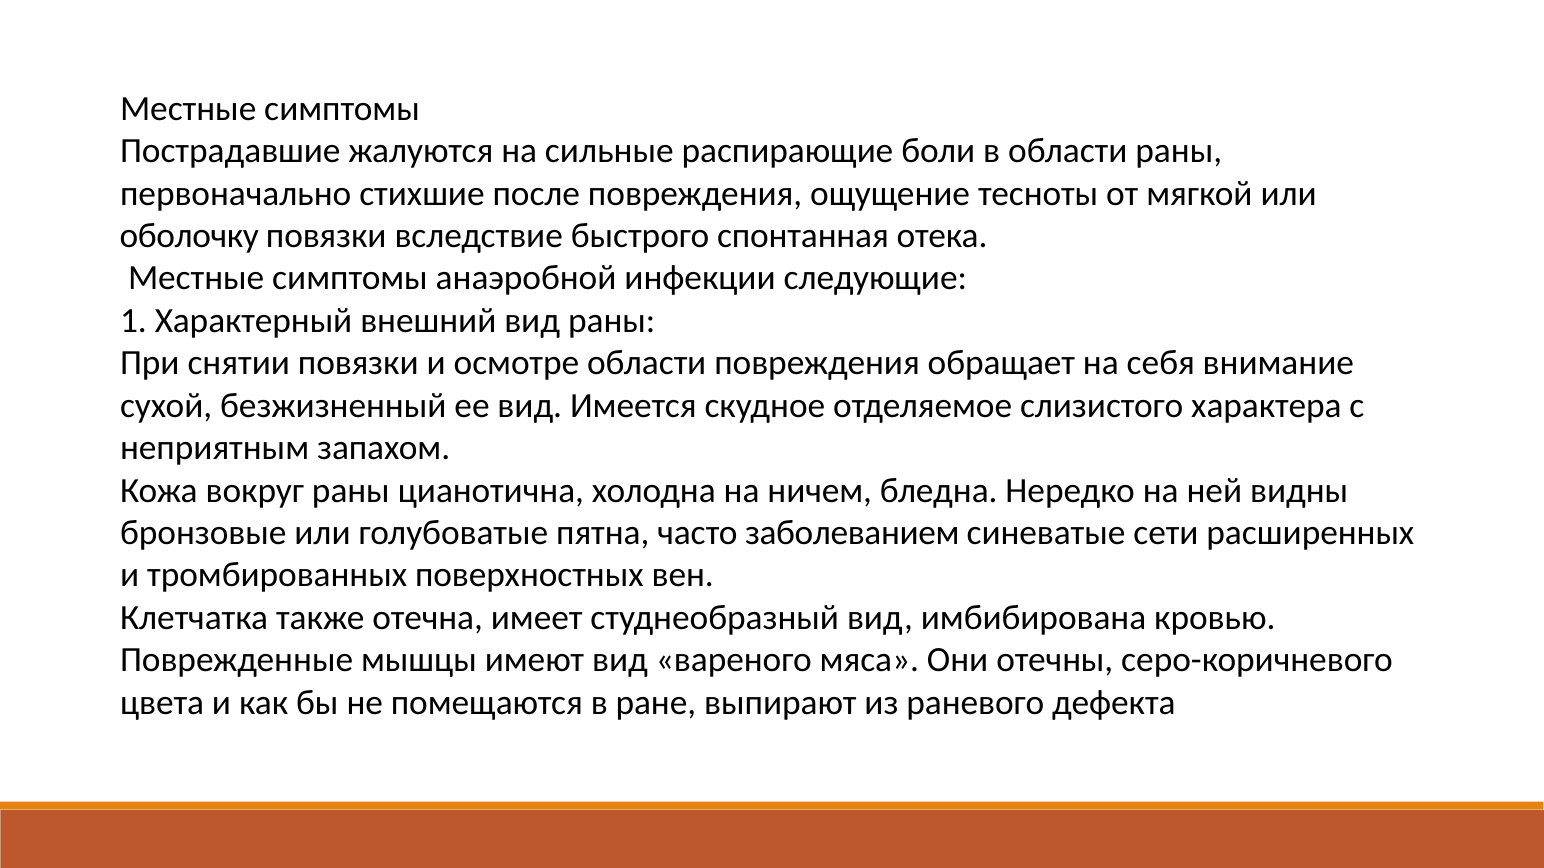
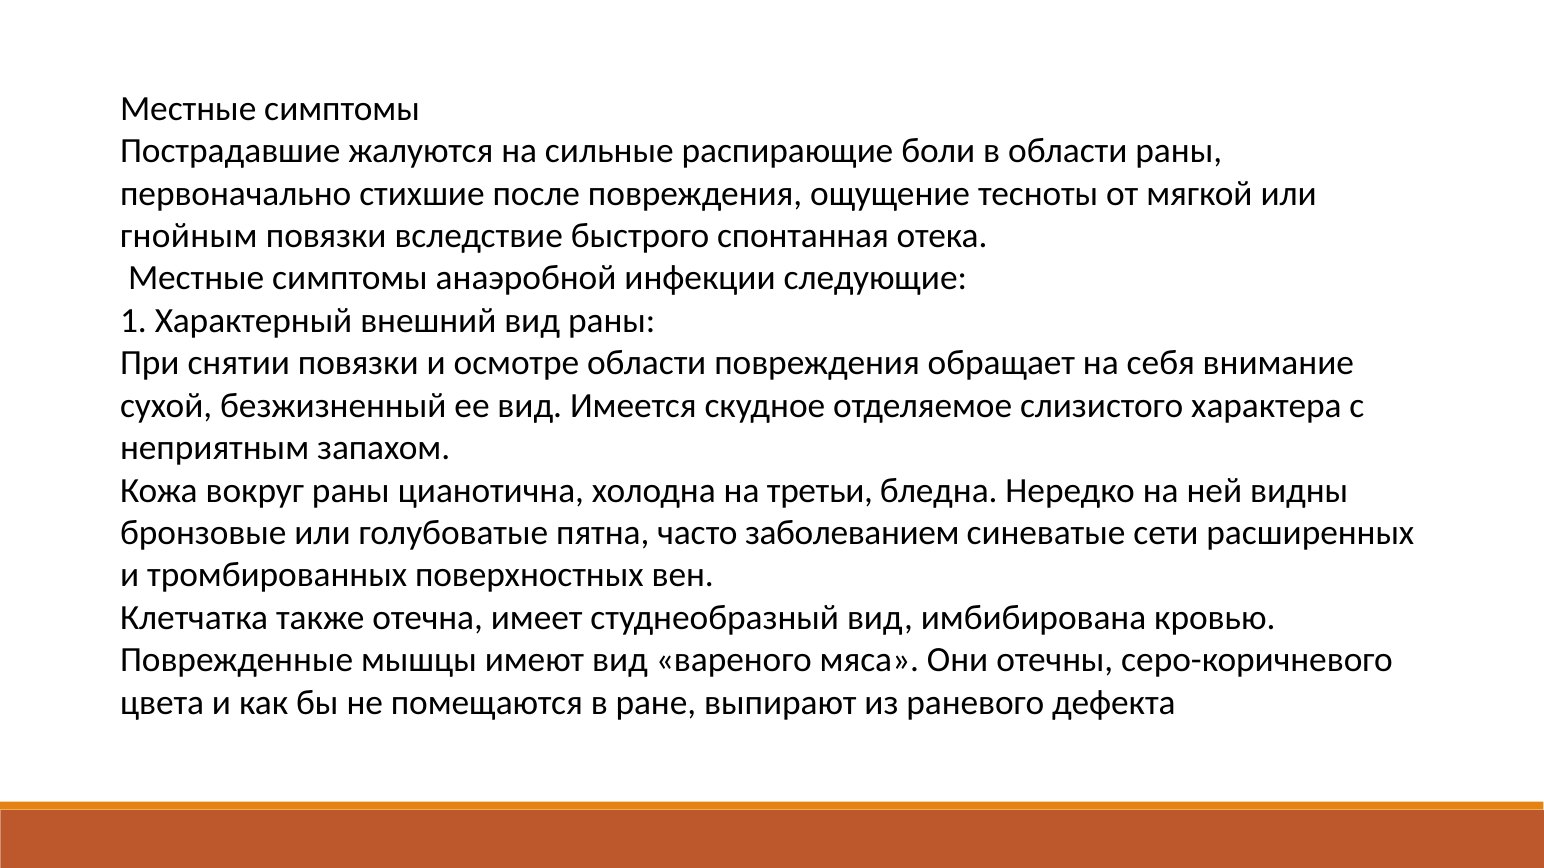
оболочку: оболочку -> гнойным
ничем: ничем -> третьи
